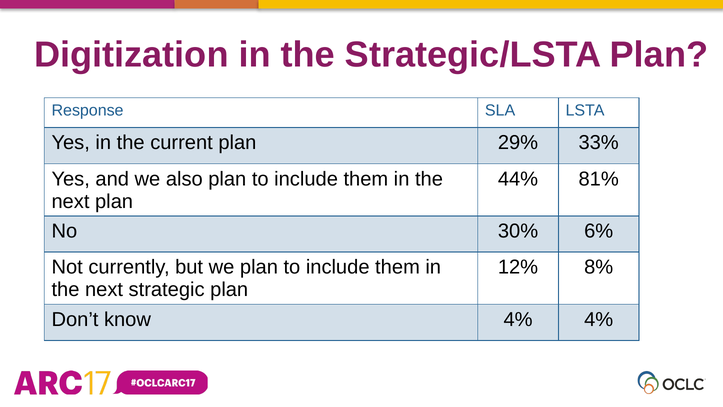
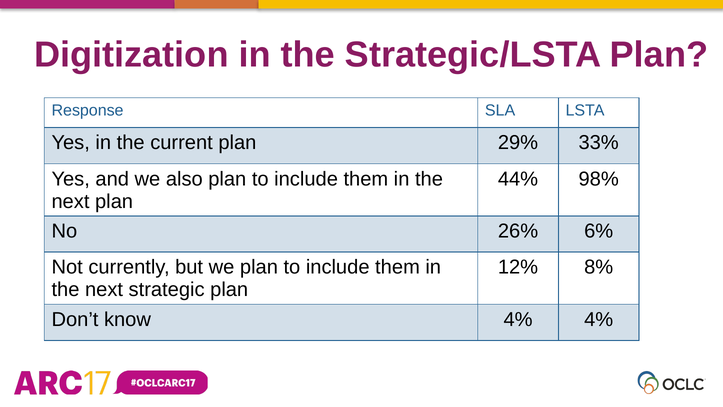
81%: 81% -> 98%
30%: 30% -> 26%
